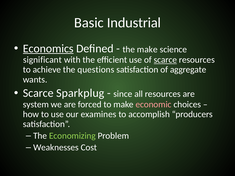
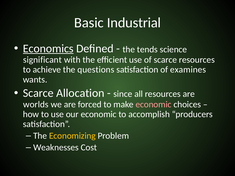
the make: make -> tends
scarce at (165, 60) underline: present -> none
aggregate: aggregate -> examines
Sparkplug: Sparkplug -> Allocation
system: system -> worlds
our examines: examines -> economic
Economizing colour: light green -> yellow
